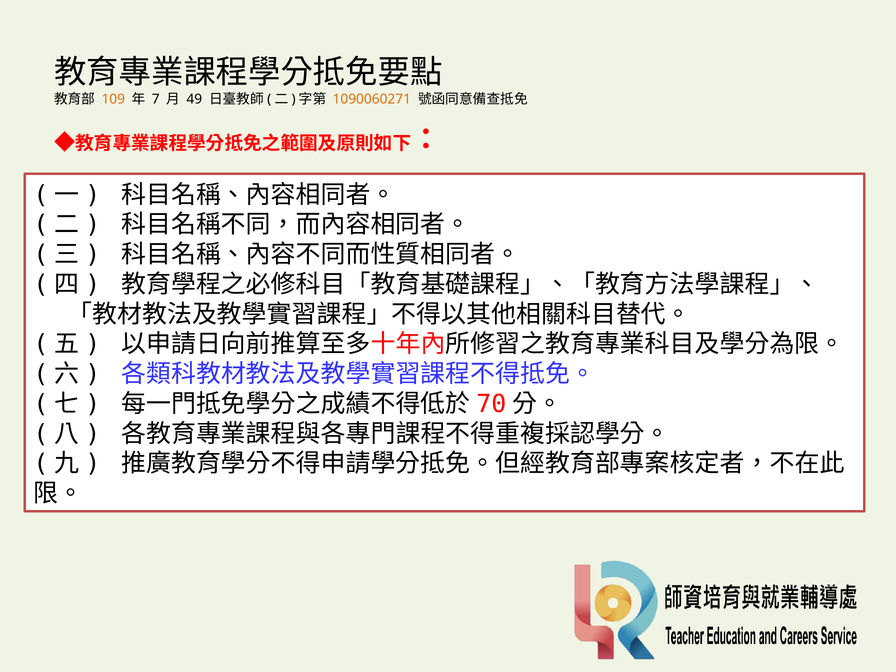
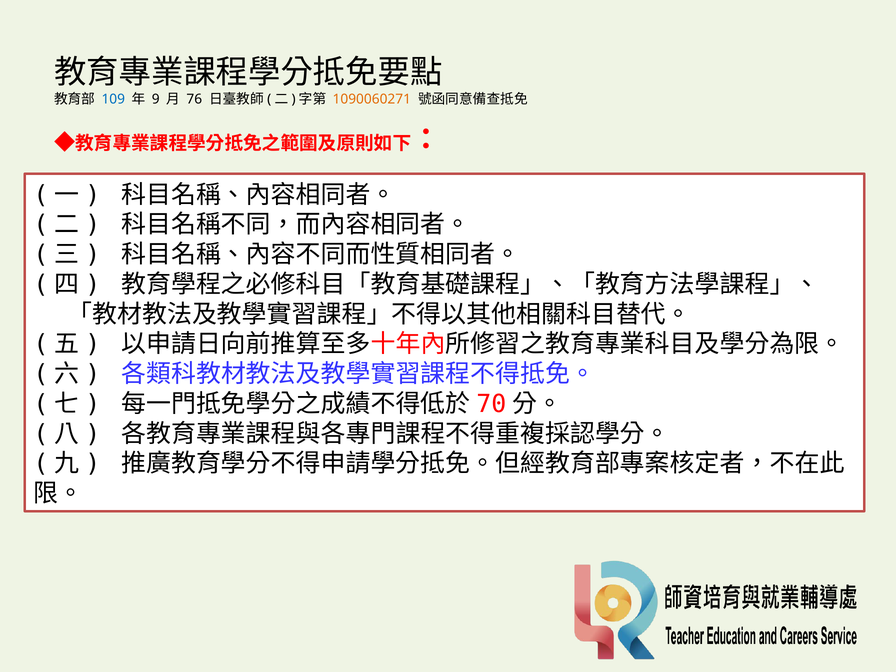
109 colour: orange -> blue
7: 7 -> 9
49: 49 -> 76
